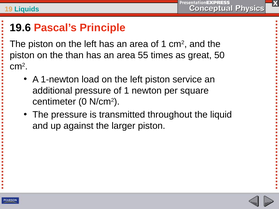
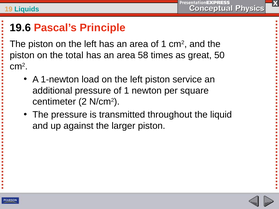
than: than -> total
55: 55 -> 58
0: 0 -> 2
